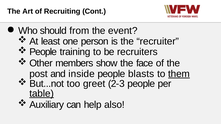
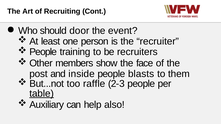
from: from -> door
them underline: present -> none
greet: greet -> raffle
